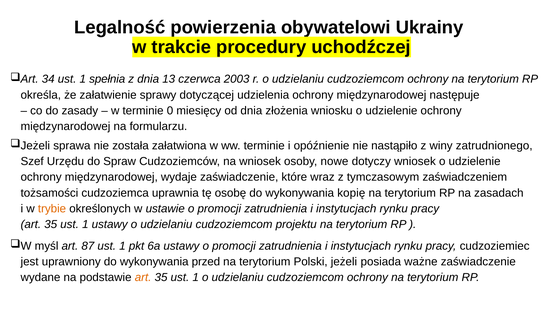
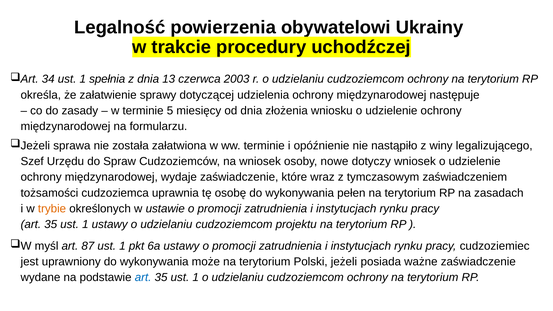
0: 0 -> 5
zatrudnionego: zatrudnionego -> legalizującego
kopię: kopię -> pełen
przed: przed -> może
art at (143, 277) colour: orange -> blue
